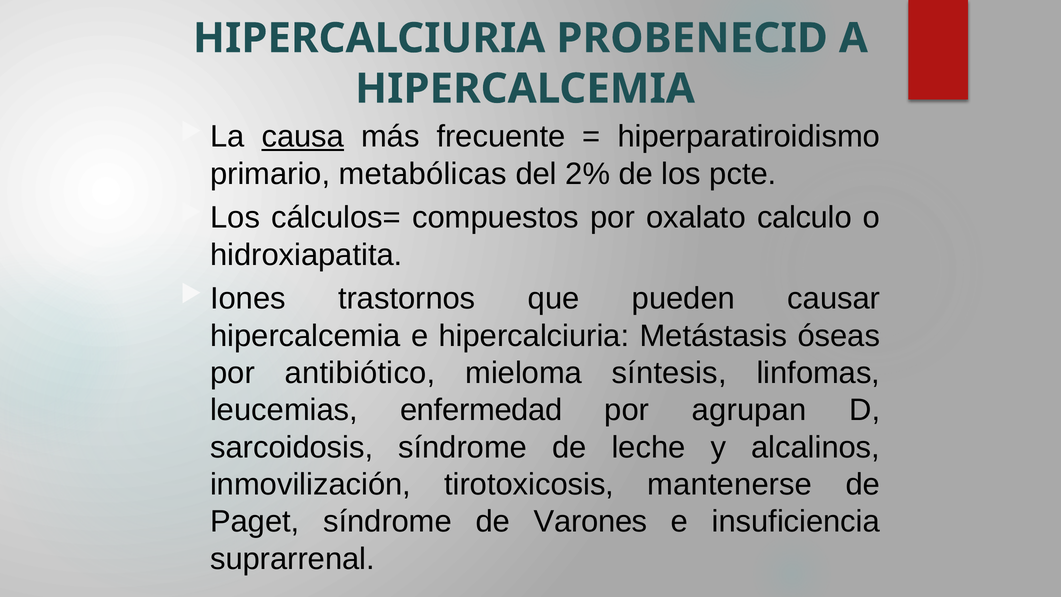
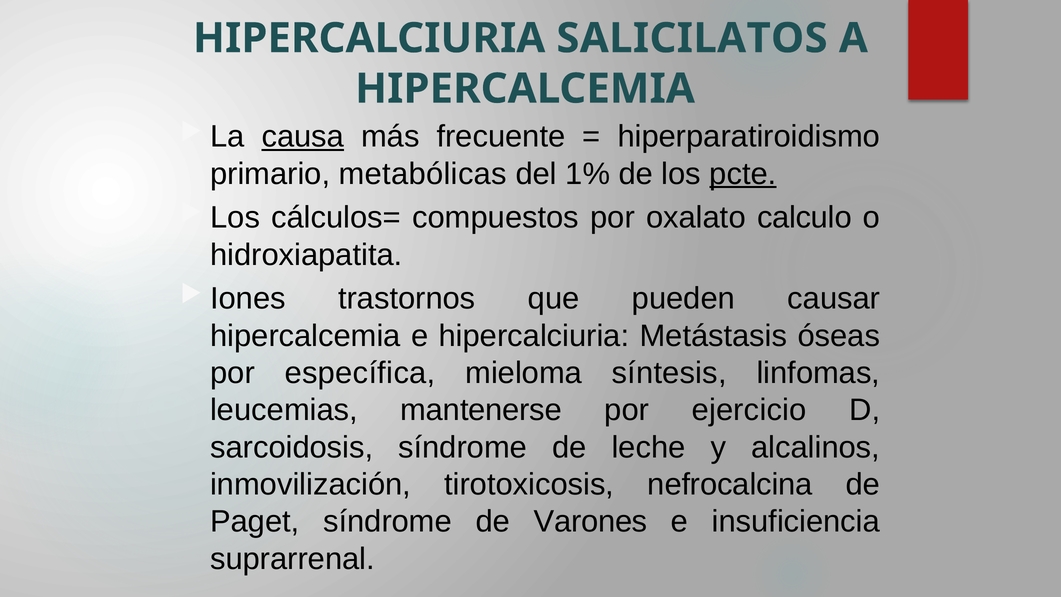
PROBENECID: PROBENECID -> SALICILATOS
2%: 2% -> 1%
pcte underline: none -> present
antibiótico: antibiótico -> específica
enfermedad: enfermedad -> mantenerse
agrupan: agrupan -> ejercicio
mantenerse: mantenerse -> nefrocalcina
